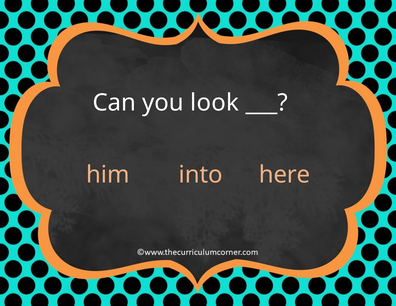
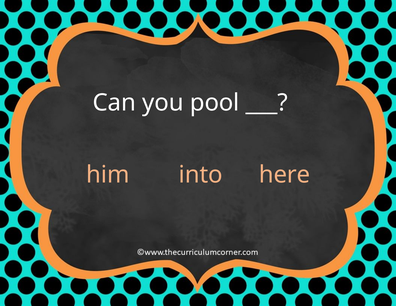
look: look -> pool
